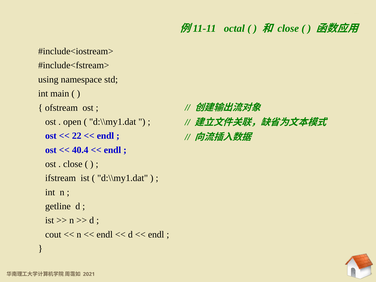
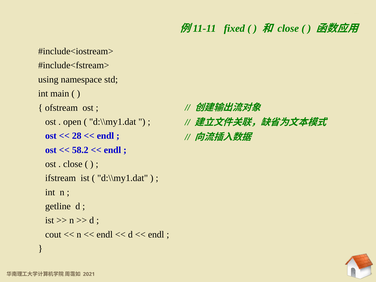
octal: octal -> fixed
22: 22 -> 28
40.4: 40.4 -> 58.2
